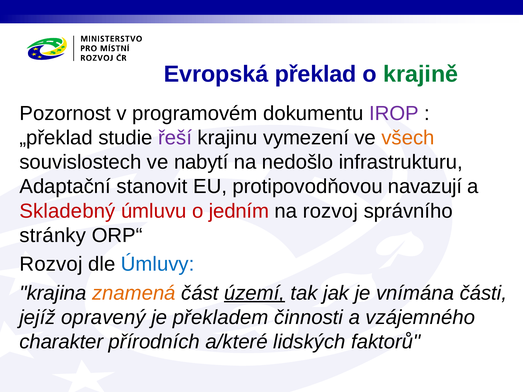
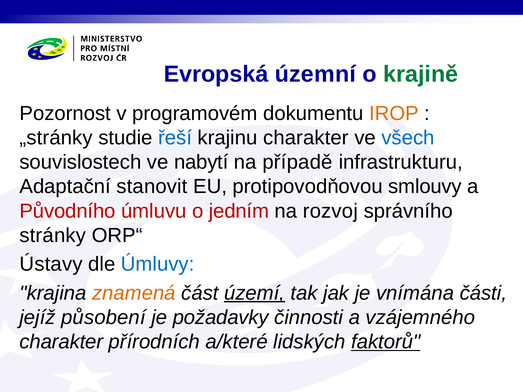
překlad: překlad -> územní
IROP colour: purple -> orange
„překlad: „překlad -> „stránky
řeší colour: purple -> blue
krajinu vymezení: vymezení -> charakter
všech colour: orange -> blue
nedošlo: nedošlo -> případě
navazují: navazují -> smlouvy
Skladebný: Skladebný -> Původního
Rozvoj at (51, 264): Rozvoj -> Ústavy
opravený: opravený -> působení
překladem: překladem -> požadavky
faktorů underline: none -> present
